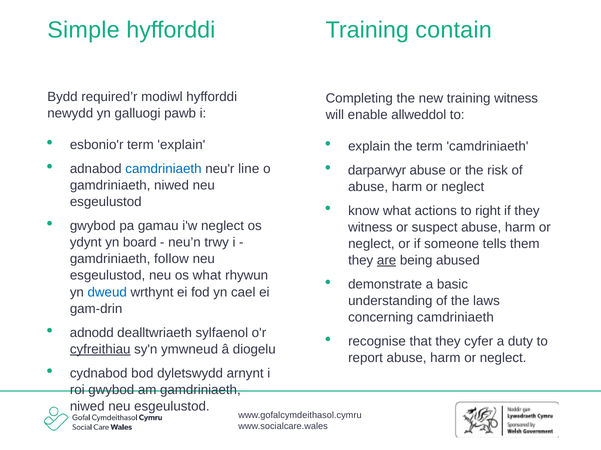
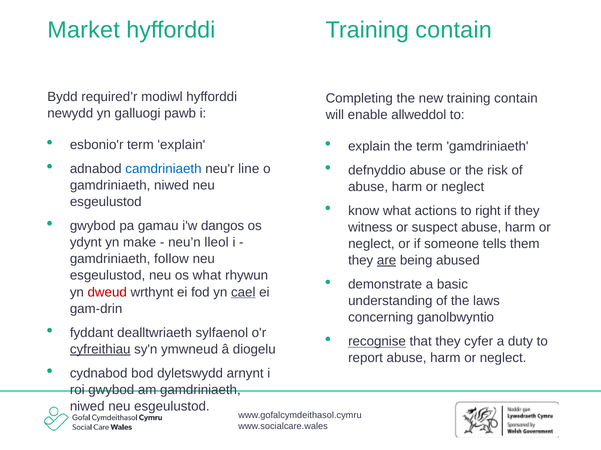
Simple: Simple -> Market
new training witness: witness -> contain
term camdriniaeth: camdriniaeth -> gamdriniaeth
darparwyr: darparwyr -> defnyddio
i'w neglect: neglect -> dangos
board: board -> make
trwy: trwy -> lleol
dweud colour: blue -> red
cael underline: none -> present
concerning camdriniaeth: camdriniaeth -> ganolbwyntio
adnodd: adnodd -> fyddant
recognise underline: none -> present
